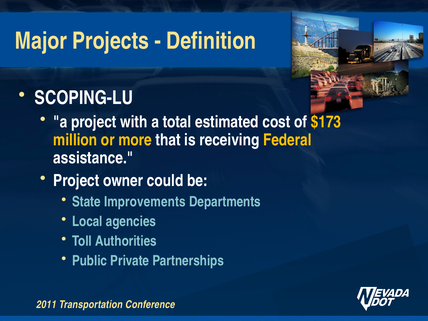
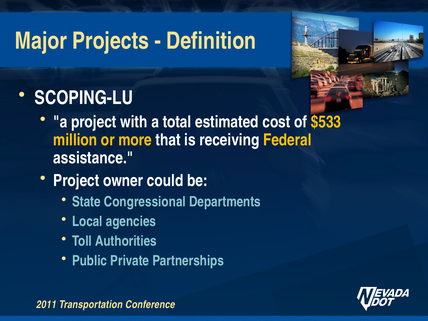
$173: $173 -> $533
Improvements: Improvements -> Congressional
